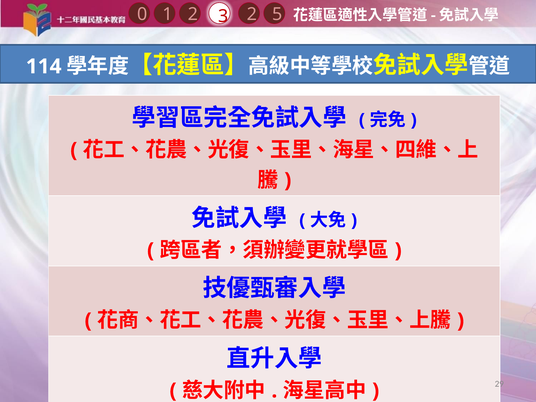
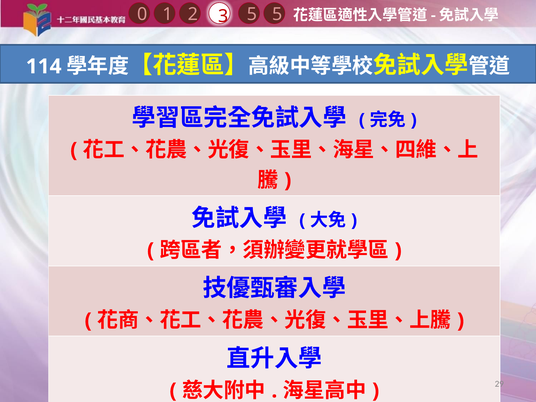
1 2: 2 -> 5
